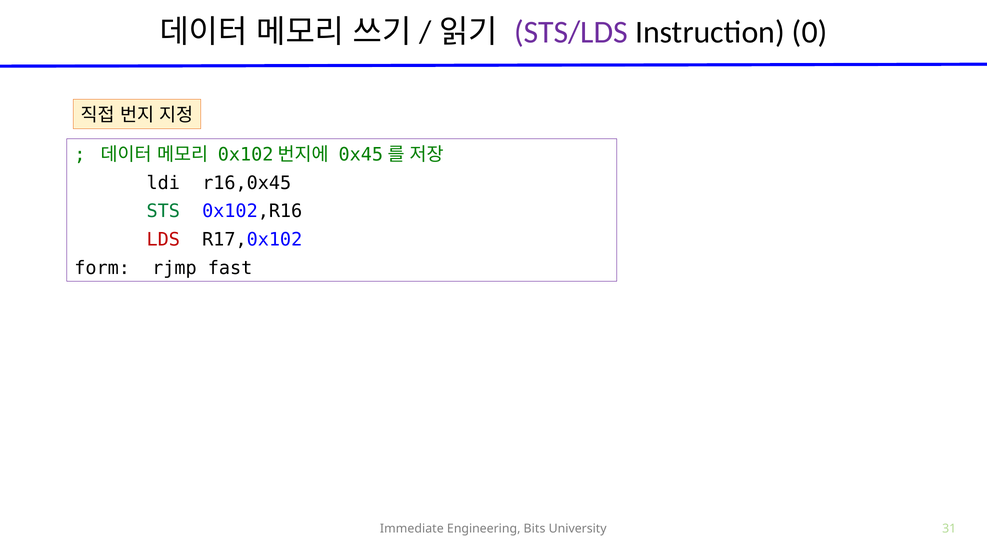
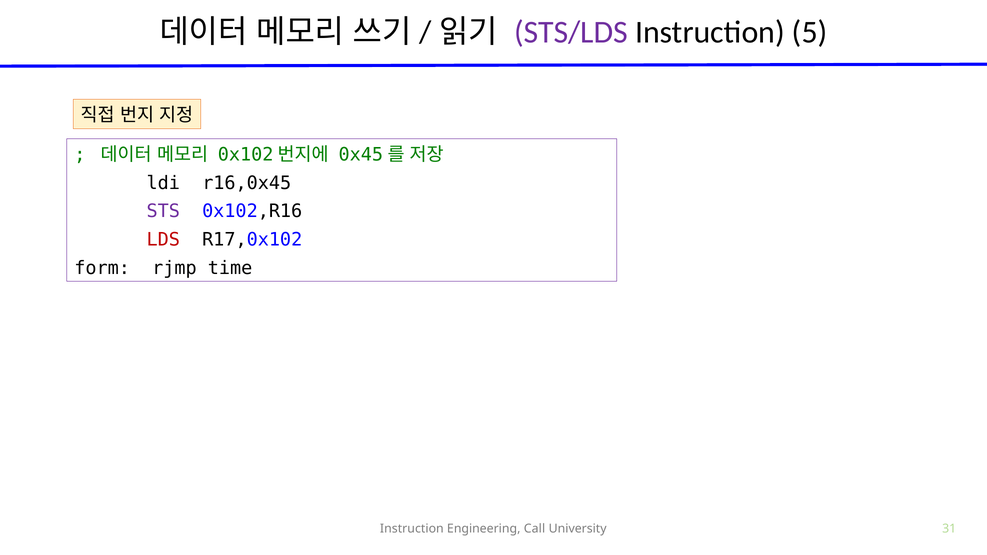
0: 0 -> 5
STS colour: green -> purple
fast: fast -> time
Immediate at (412, 529): Immediate -> Instruction
Bits: Bits -> Call
